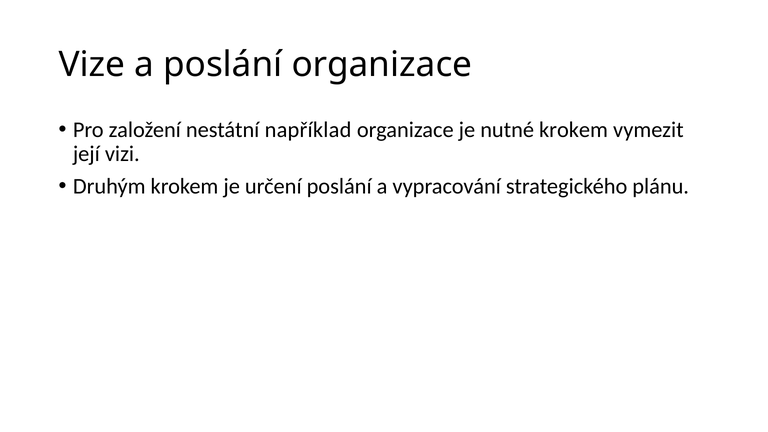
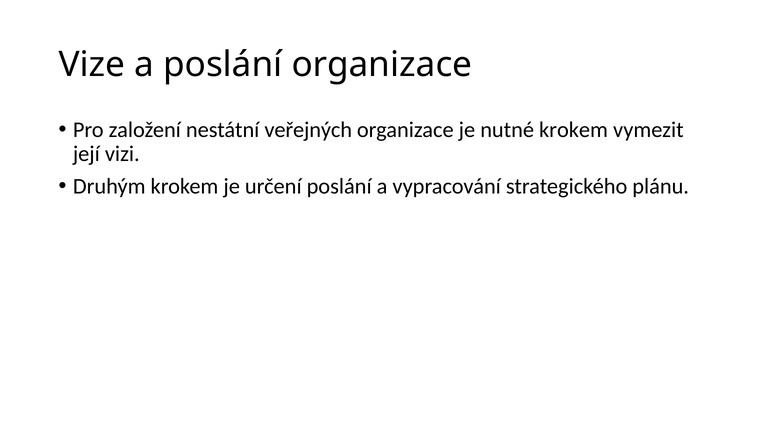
například: například -> veřejných
